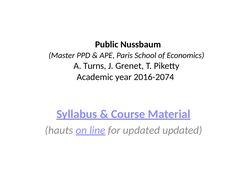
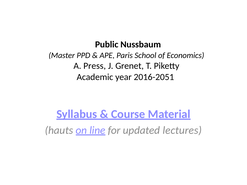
Turns: Turns -> Press
2016-2074: 2016-2074 -> 2016-2051
updated updated: updated -> lectures
